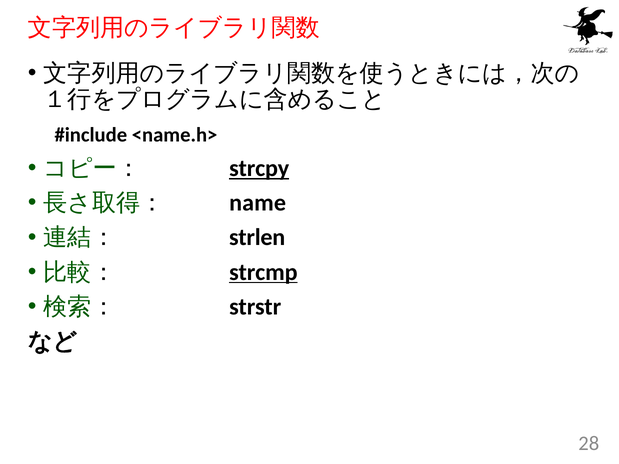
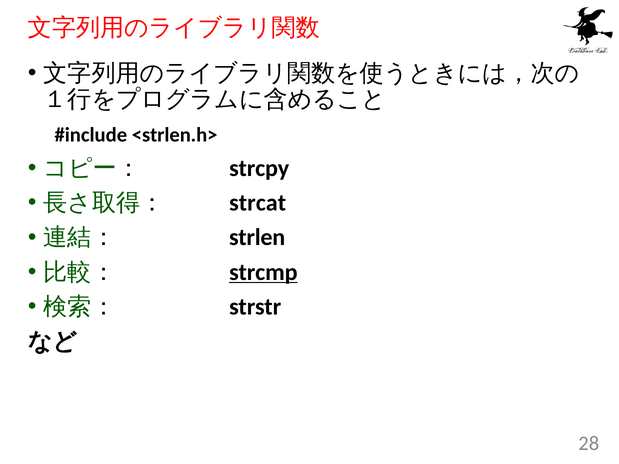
<name.h>: <name.h> -> <strlen.h>
strcpy underline: present -> none
name: name -> strcat
